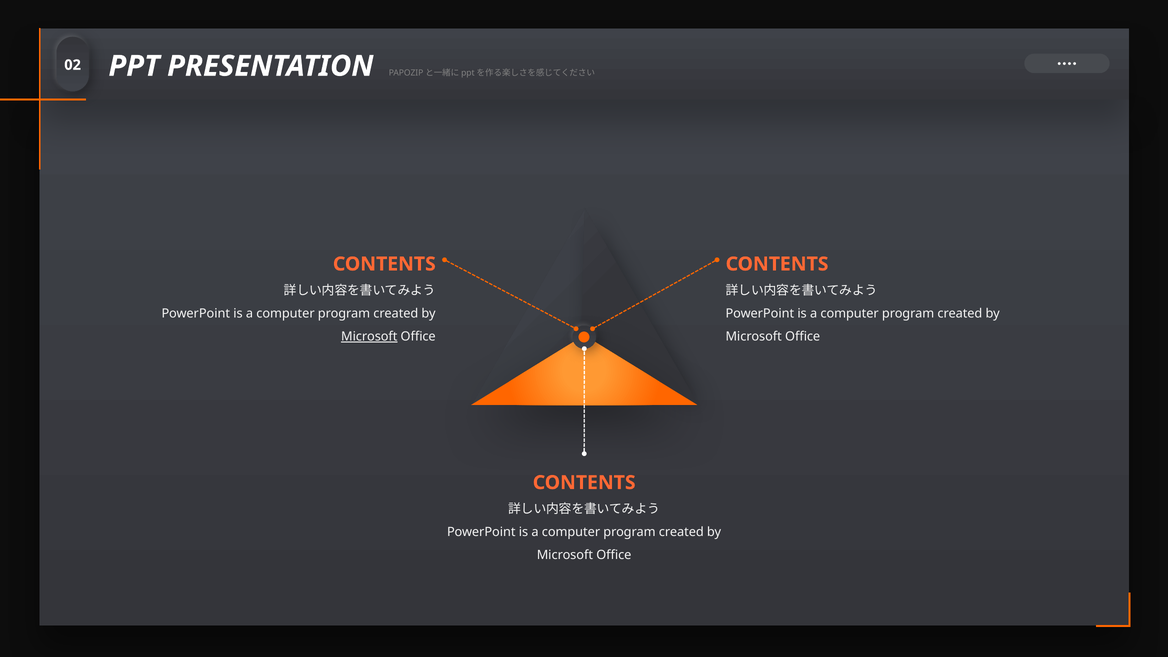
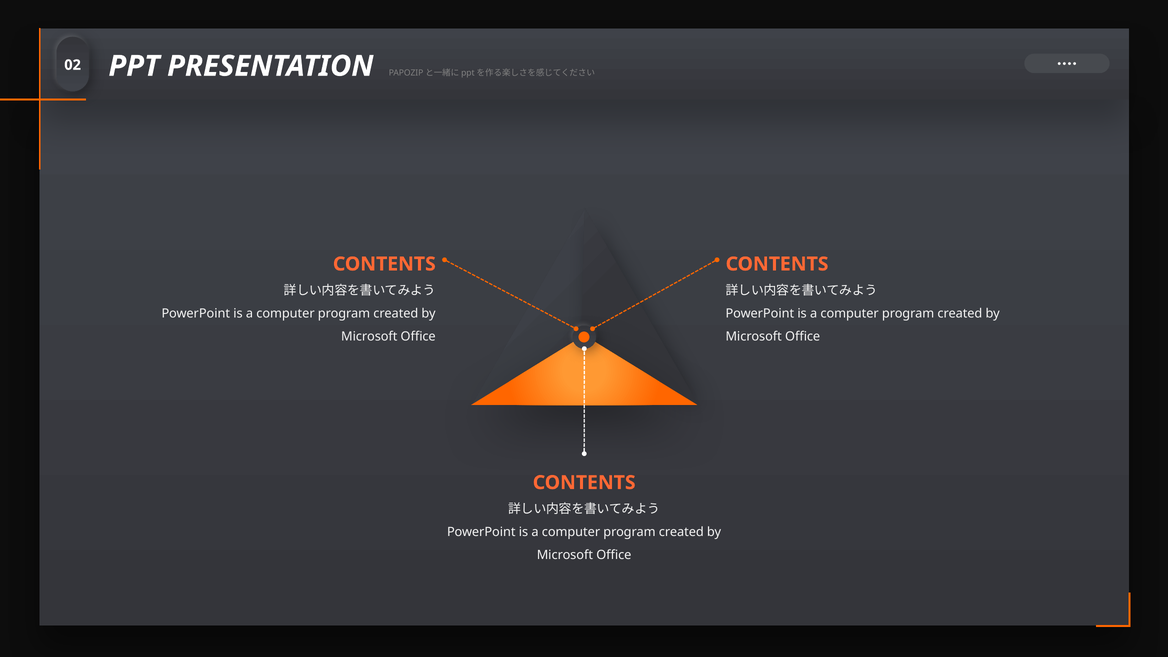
Microsoft at (369, 337) underline: present -> none
